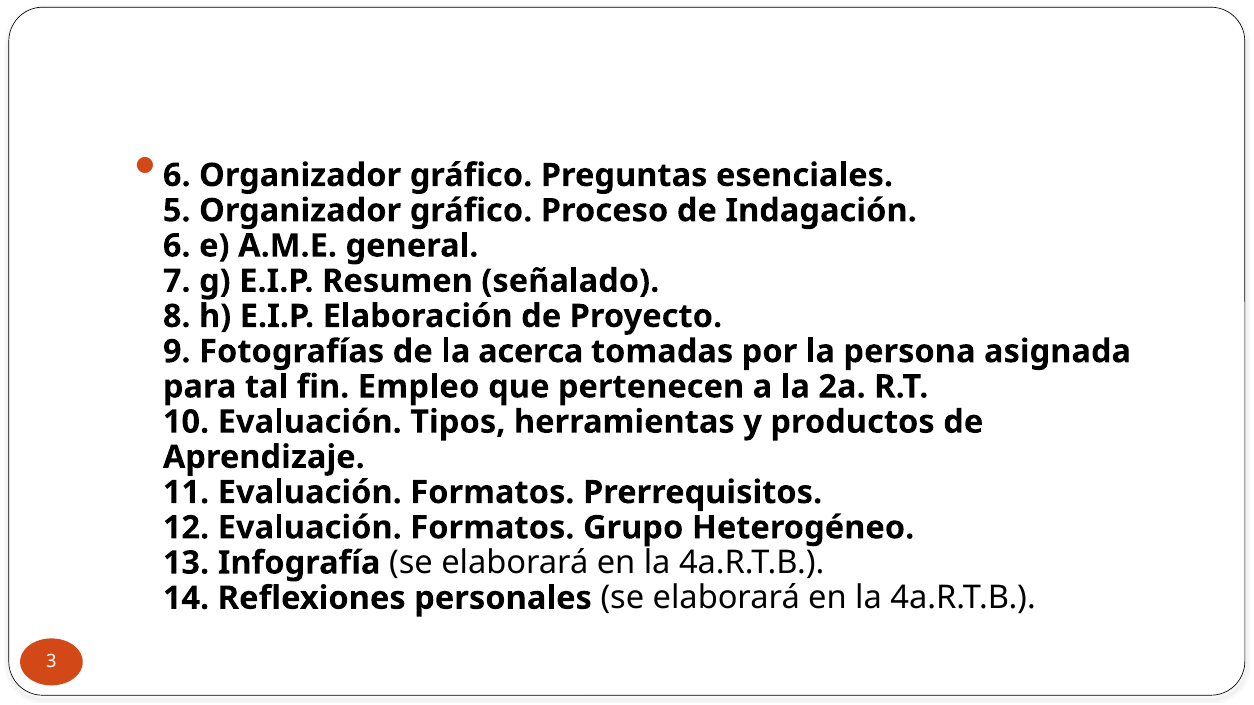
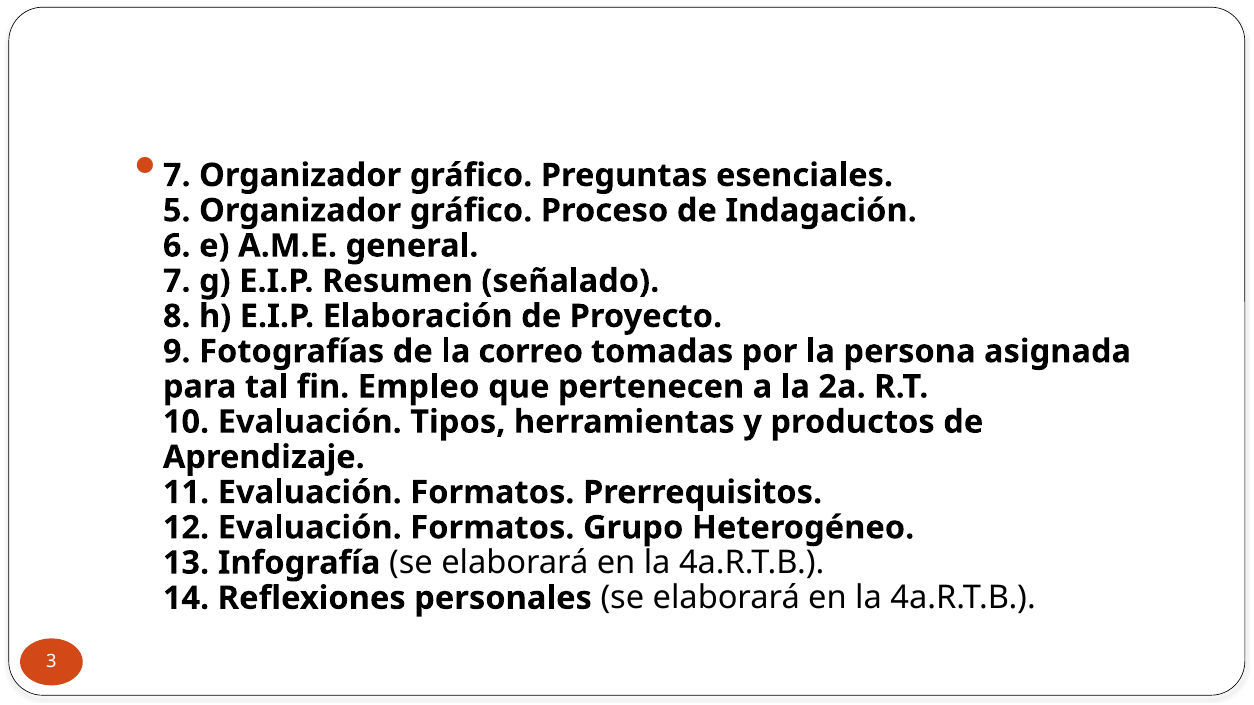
6 at (177, 175): 6 -> 7
acerca: acerca -> correo
